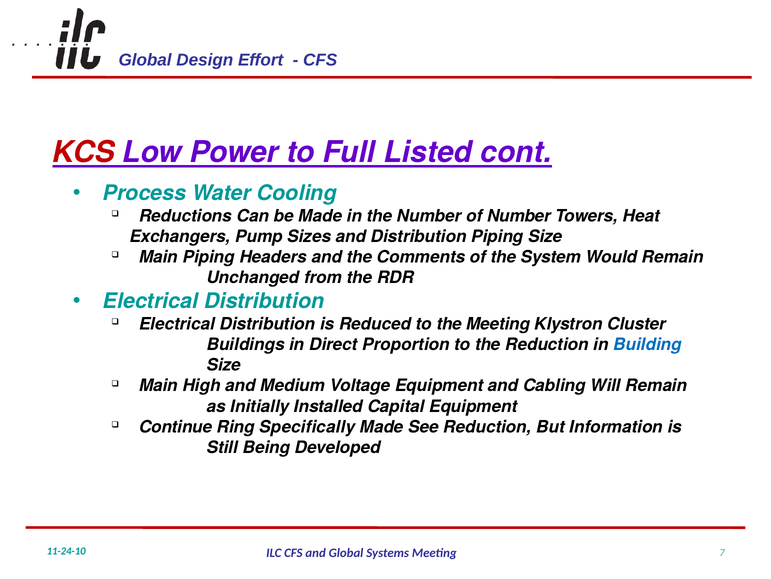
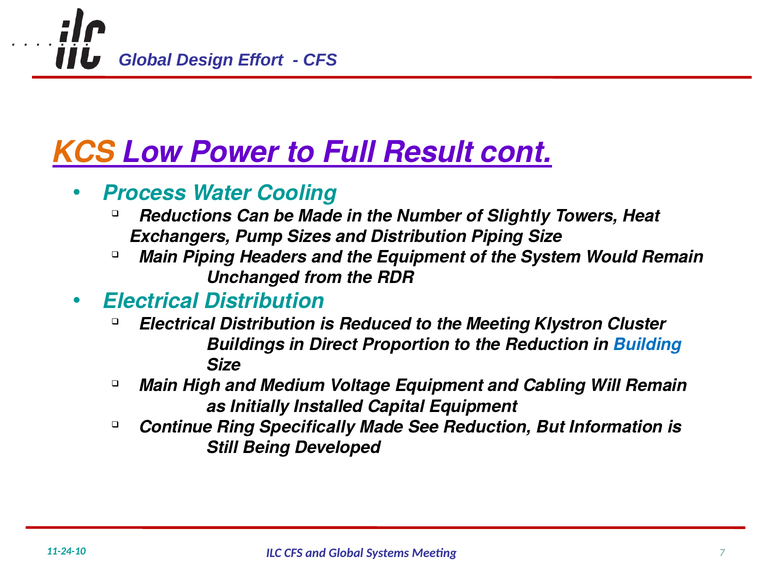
KCS colour: red -> orange
Listed: Listed -> Result
of Number: Number -> Slightly
the Comments: Comments -> Equipment
